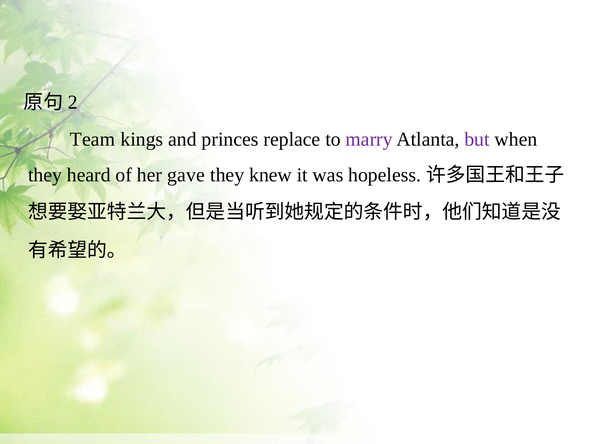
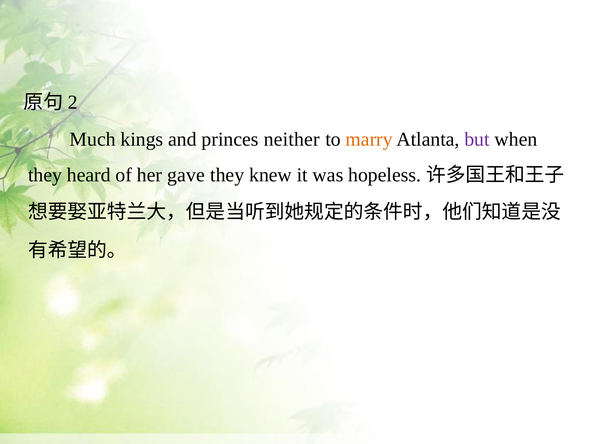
Team: Team -> Much
replace: replace -> neither
marry colour: purple -> orange
